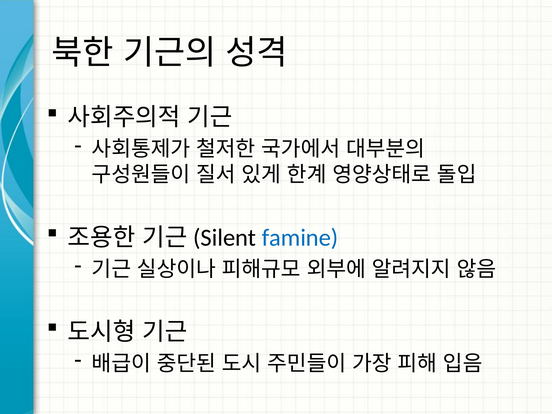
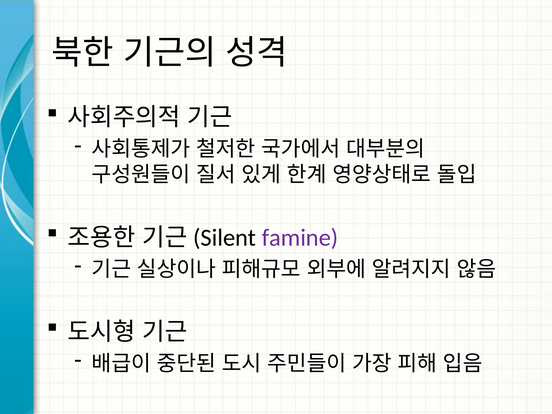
famine colour: blue -> purple
